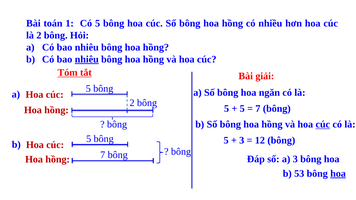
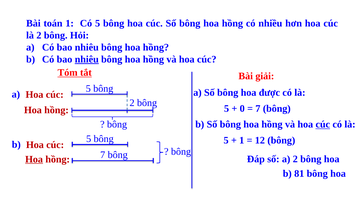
ngăn: ngăn -> được
5 at (242, 109): 5 -> 0
3 at (242, 140): 3 -> 1
Hoa at (34, 159) underline: none -> present
a 3: 3 -> 2
53: 53 -> 81
hoa at (338, 174) underline: present -> none
